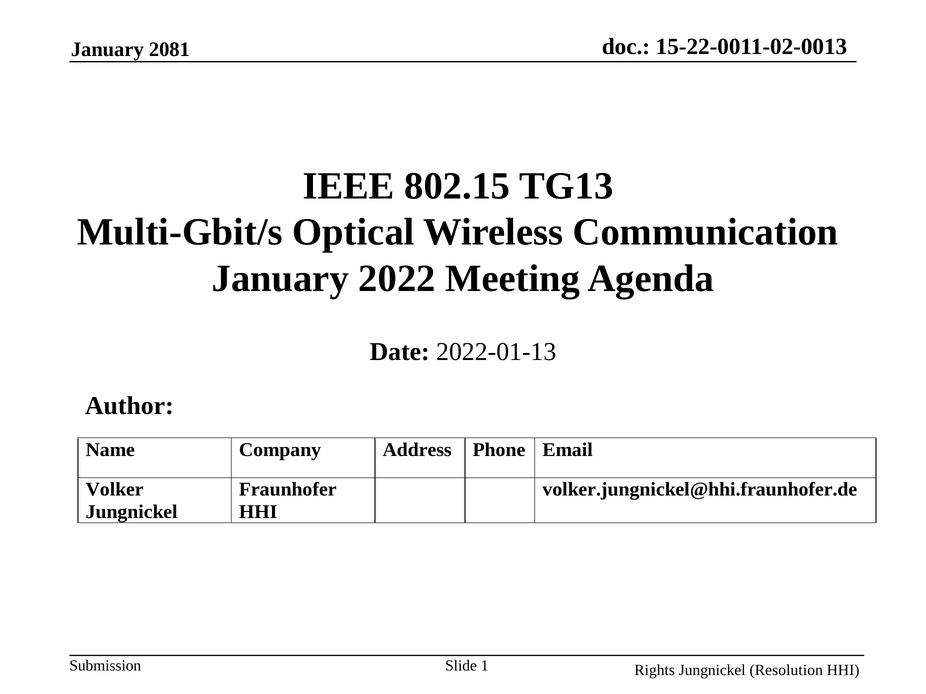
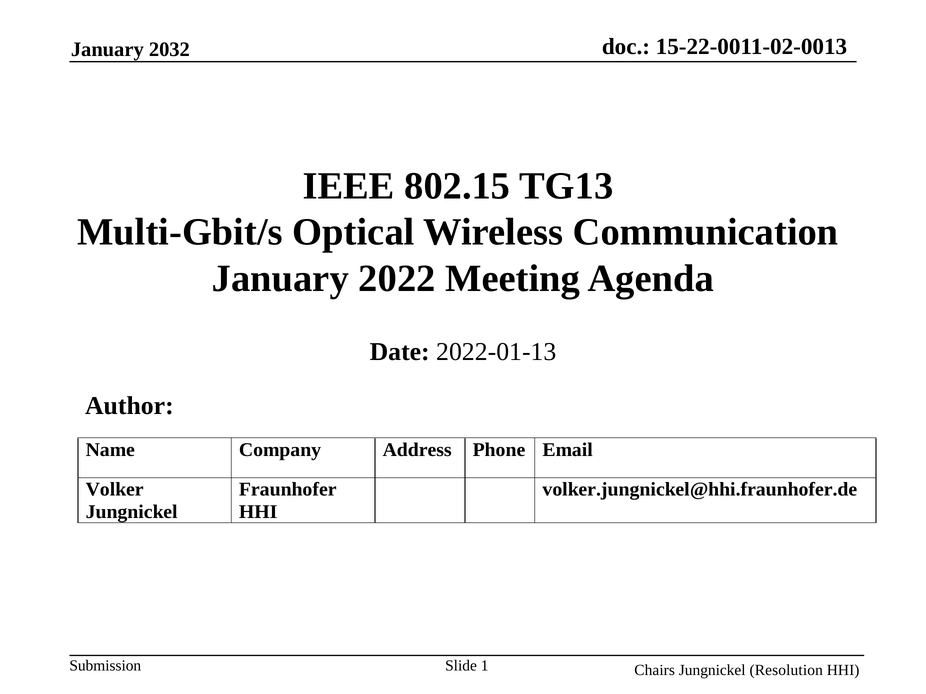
2081: 2081 -> 2032
Rights: Rights -> Chairs
